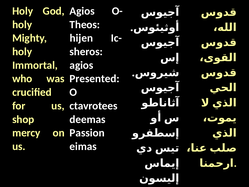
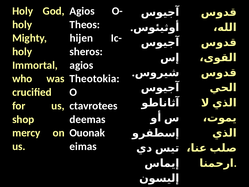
Presented: Presented -> Theotokia
Passion: Passion -> Ouonak
